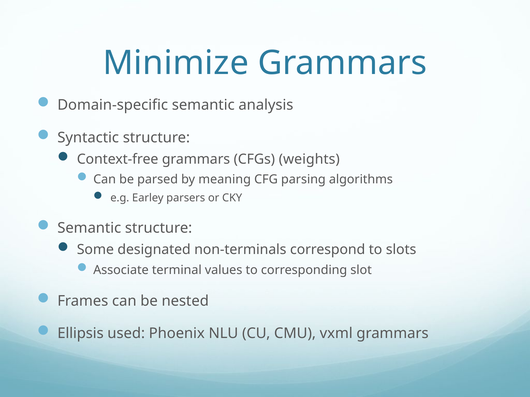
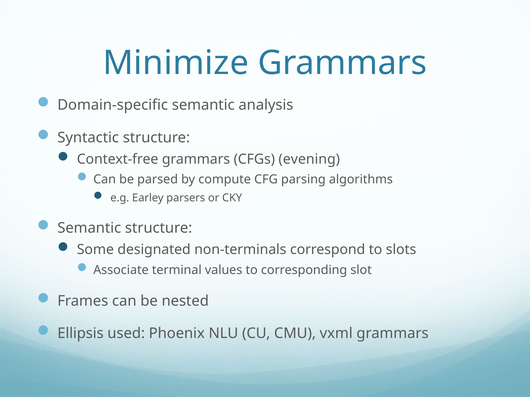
weights: weights -> evening
meaning: meaning -> compute
